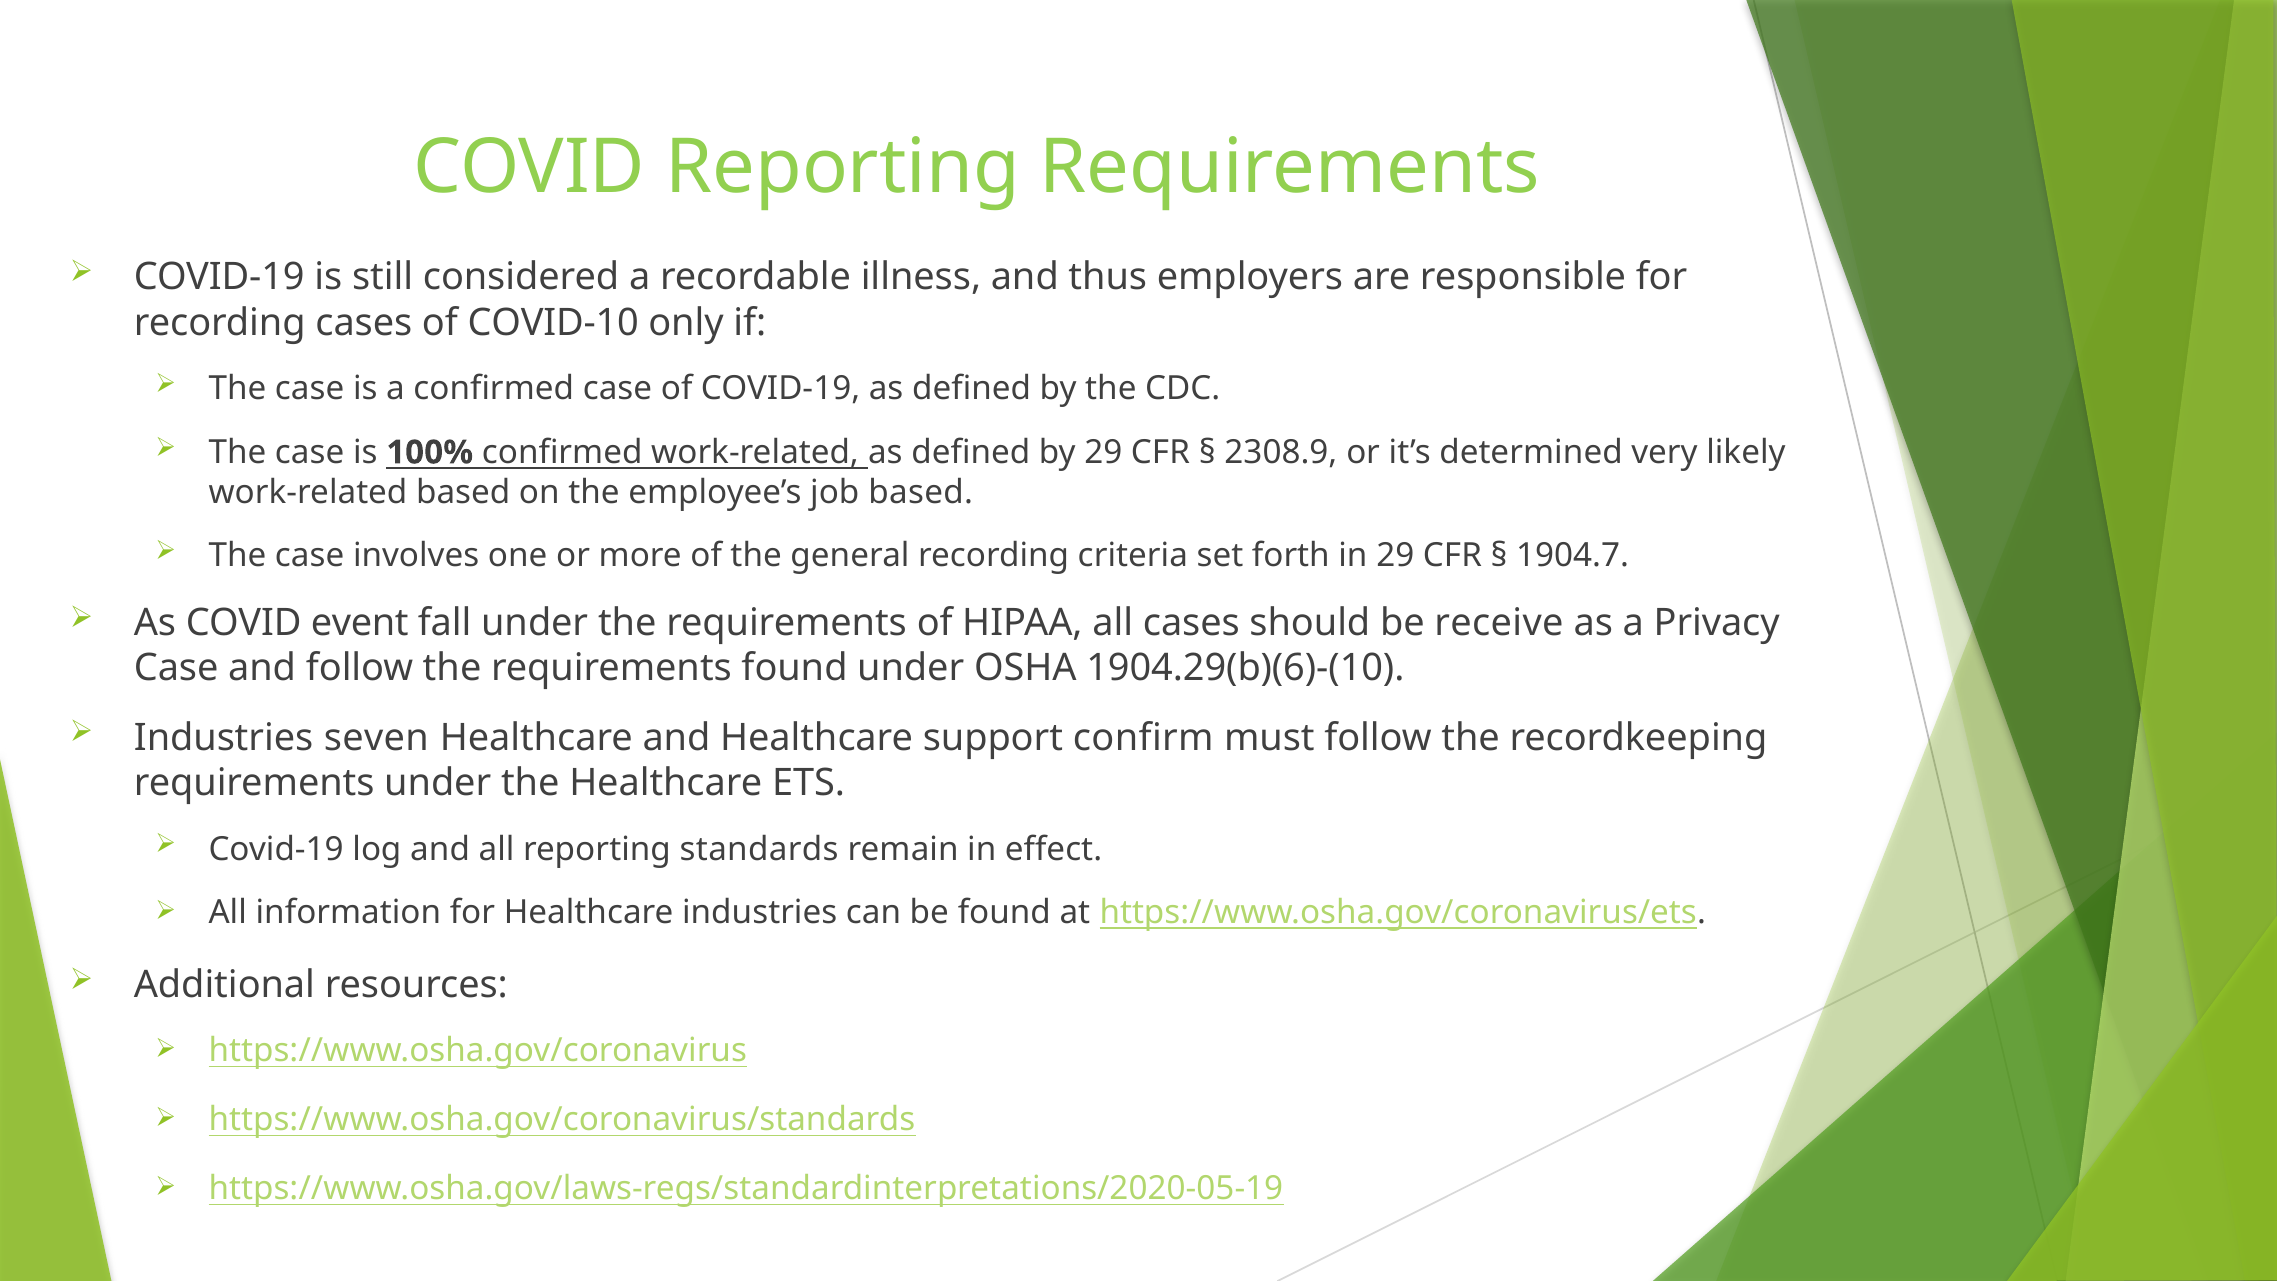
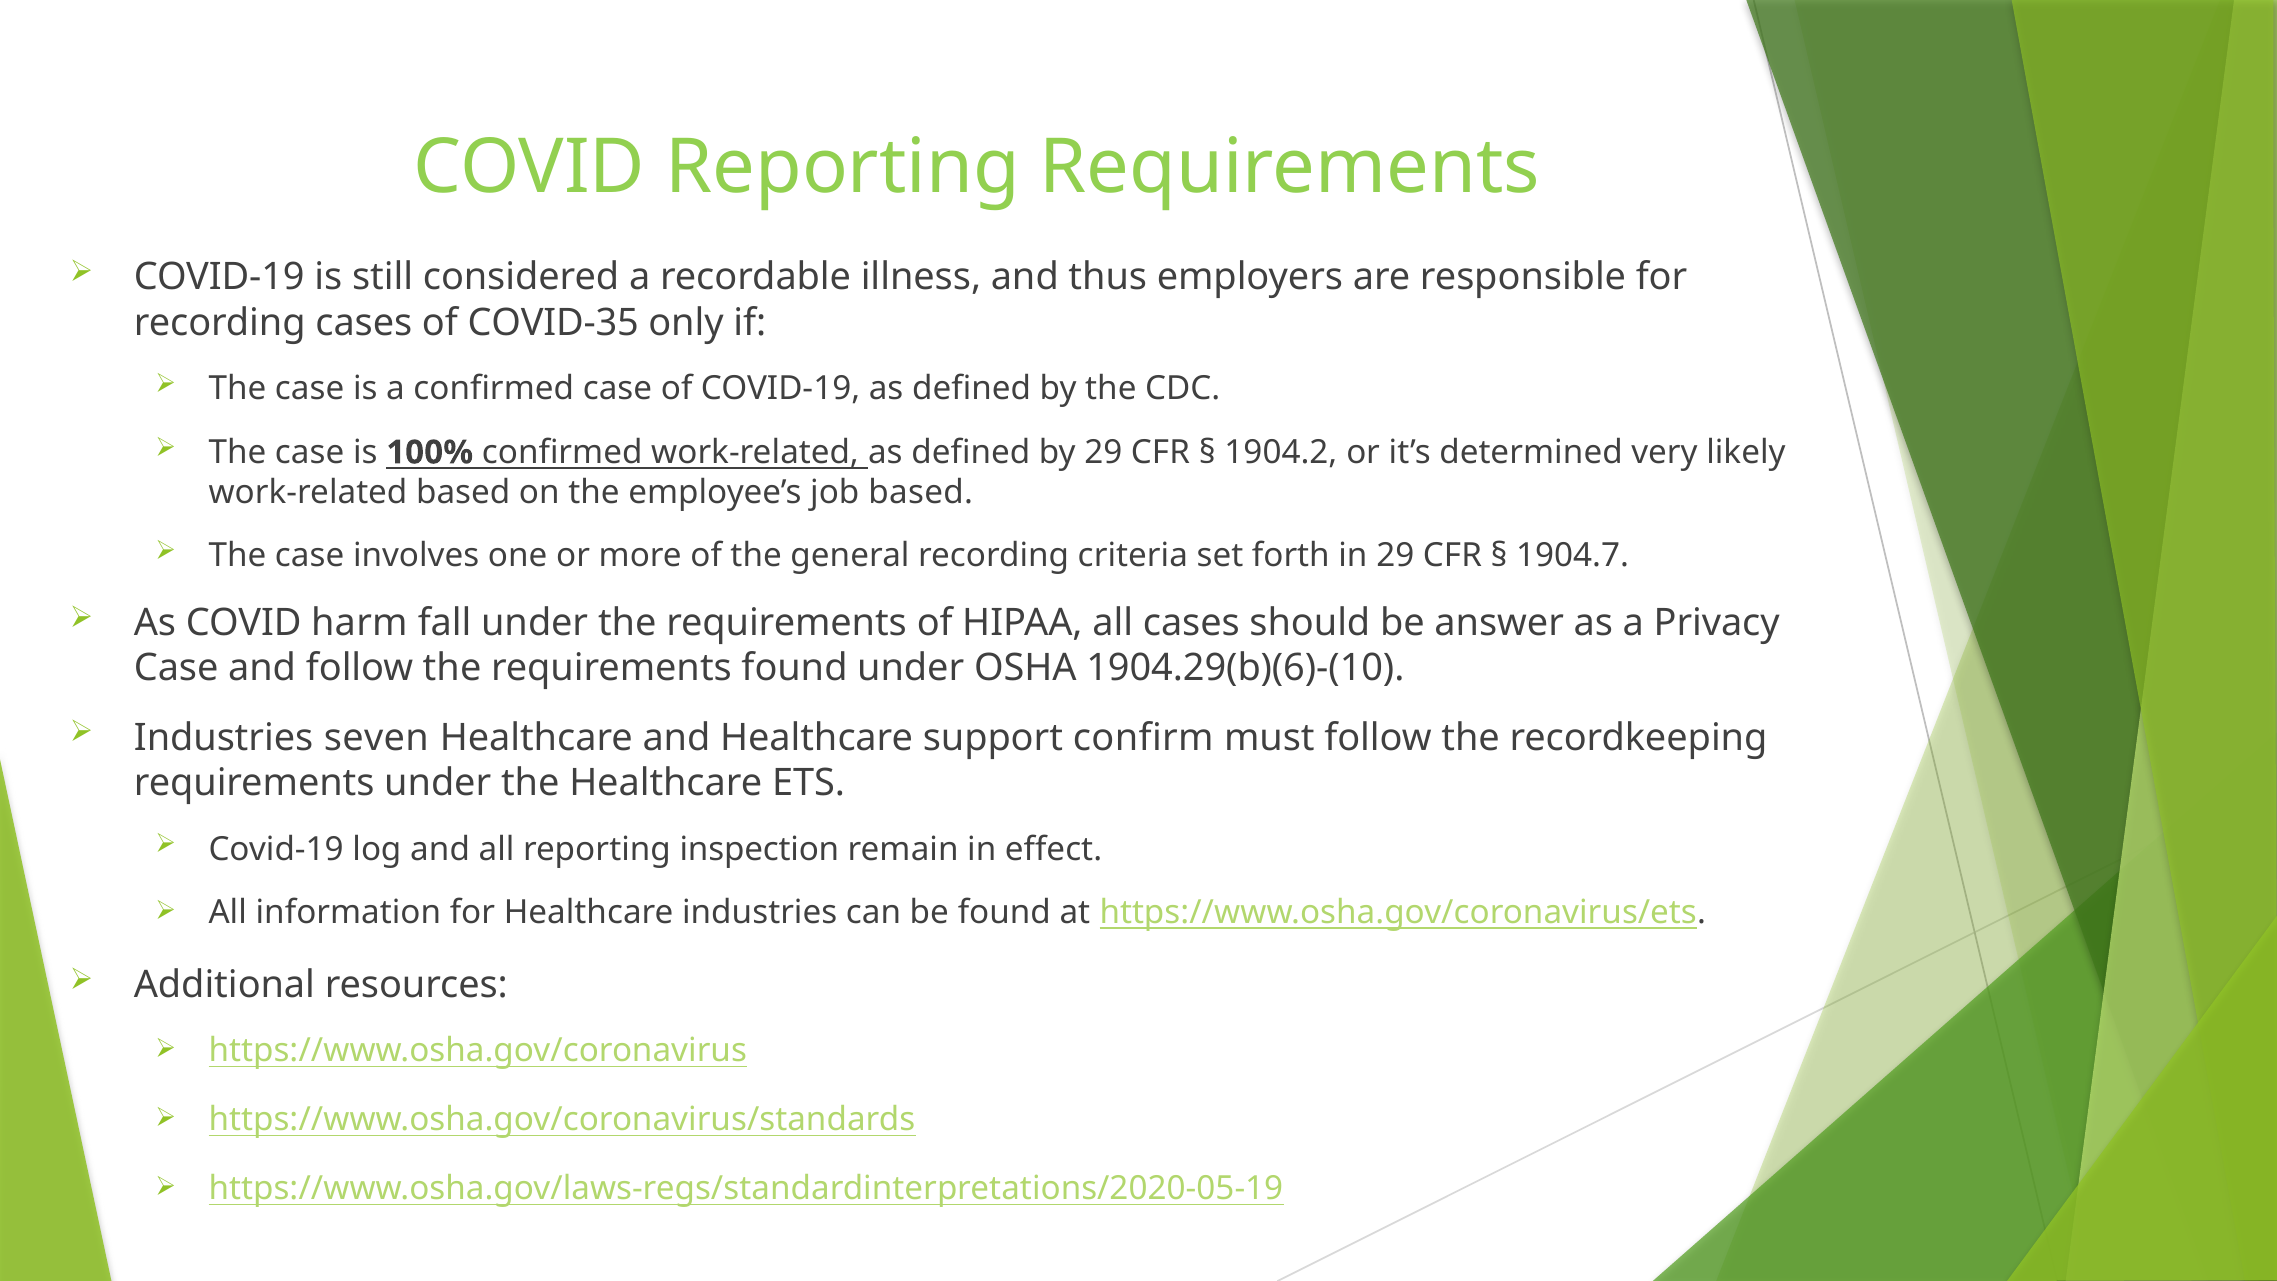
COVID-10: COVID-10 -> COVID-35
2308.9: 2308.9 -> 1904.2
event: event -> harm
receive: receive -> answer
standards: standards -> inspection
